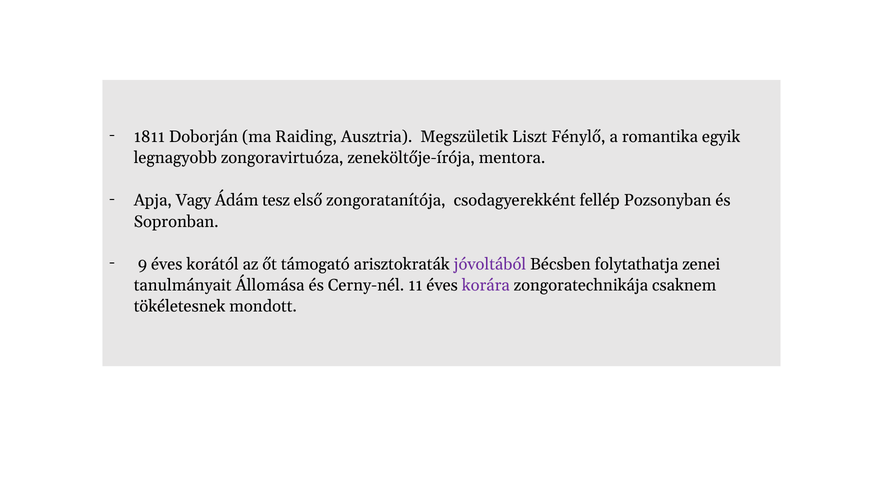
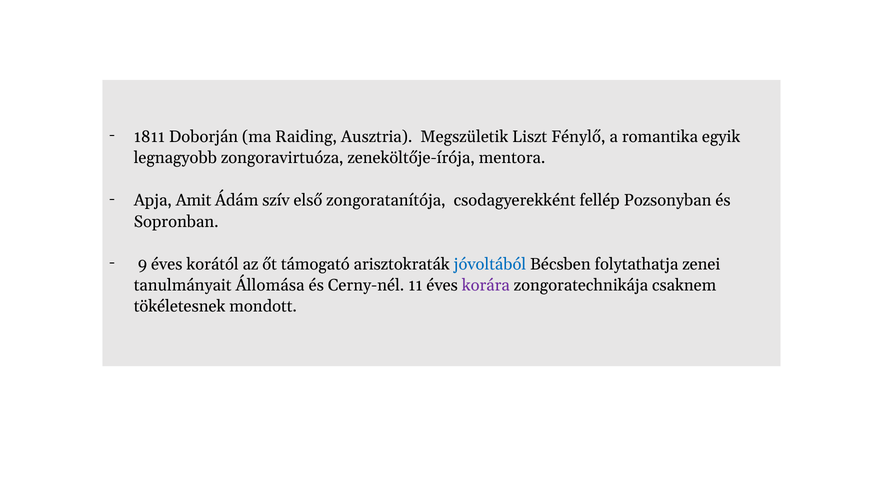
Vagy: Vagy -> Amit
tesz: tesz -> szív
jóvoltából colour: purple -> blue
